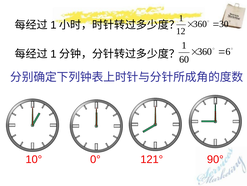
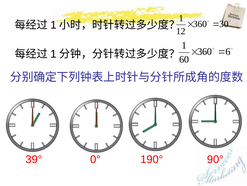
10°: 10° -> 39°
121°: 121° -> 190°
